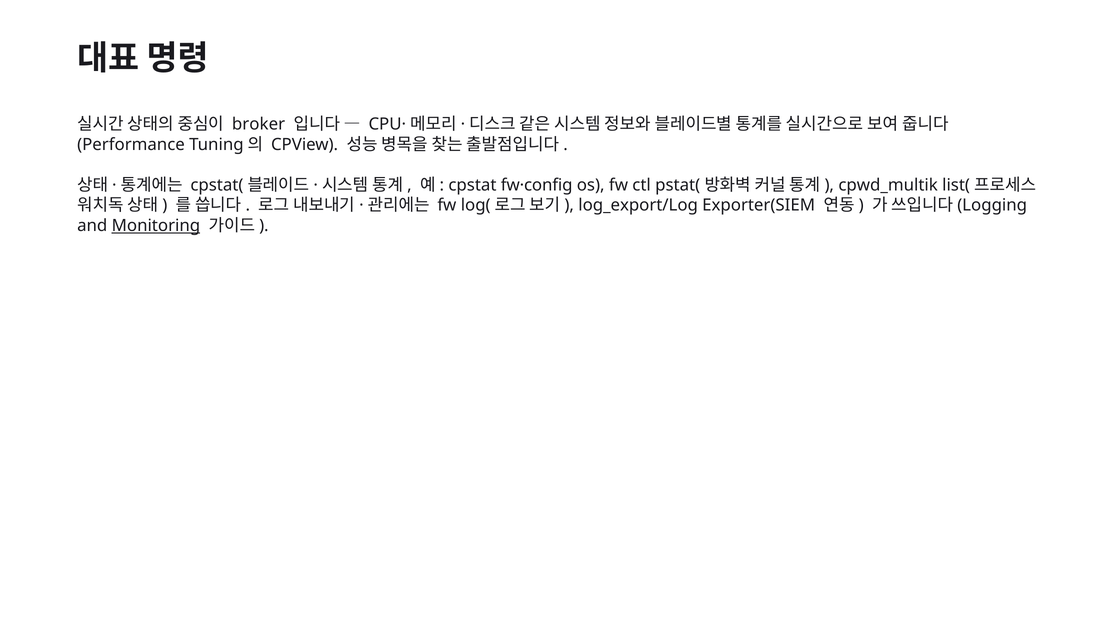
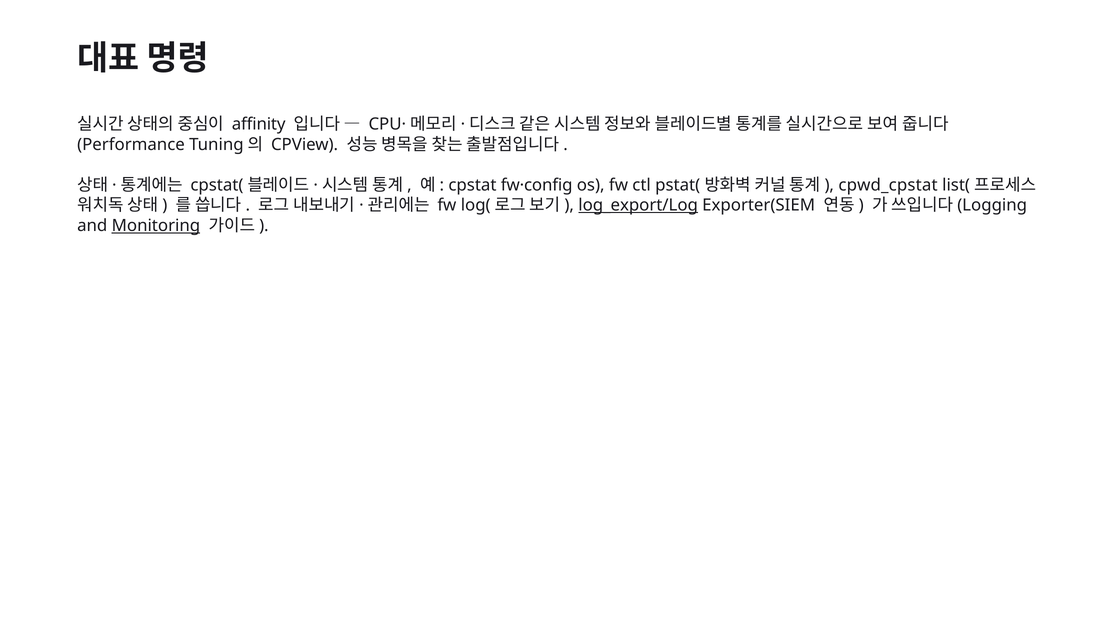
broker: broker -> affinity
cpwd_multik: cpwd_multik -> cpwd_cpstat
log_export/Log underline: none -> present
